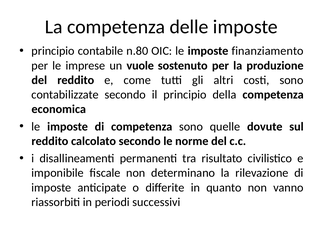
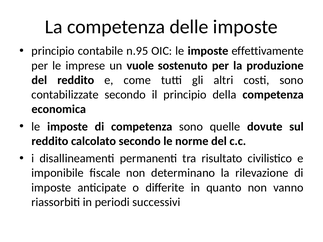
n.80: n.80 -> n.95
finanziamento: finanziamento -> effettivamente
